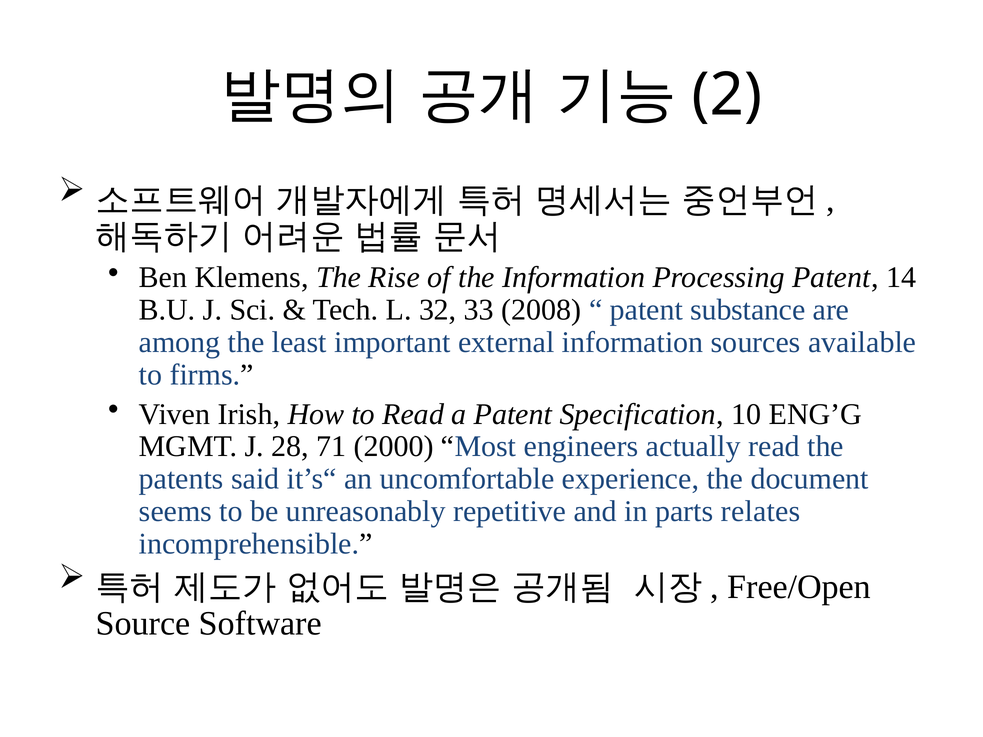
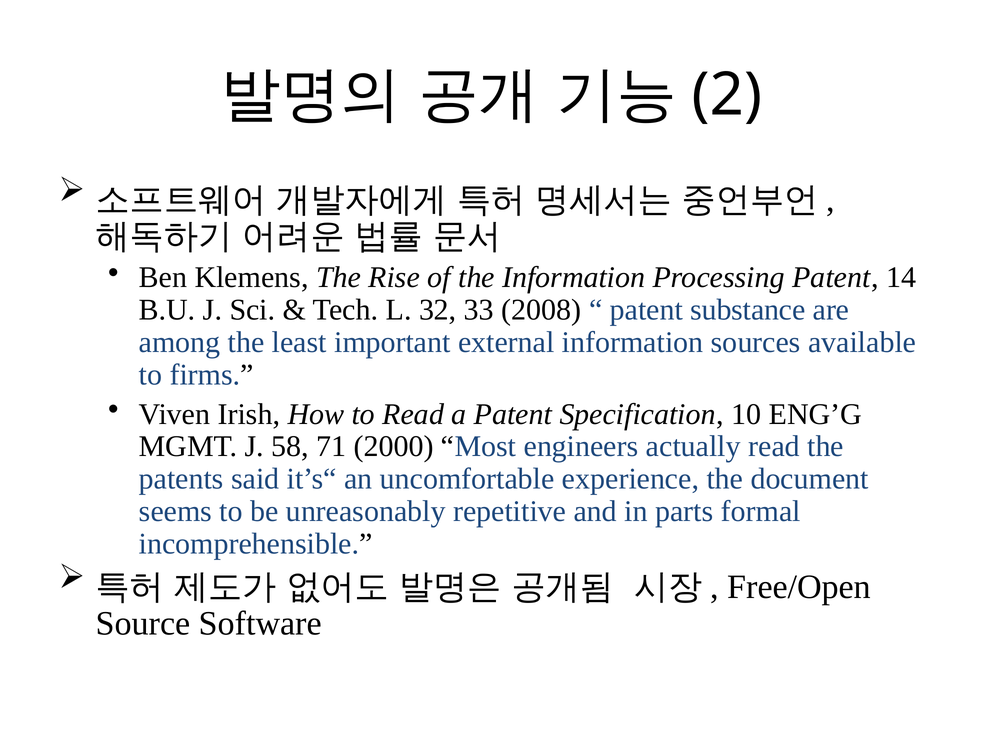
28: 28 -> 58
relates: relates -> formal
